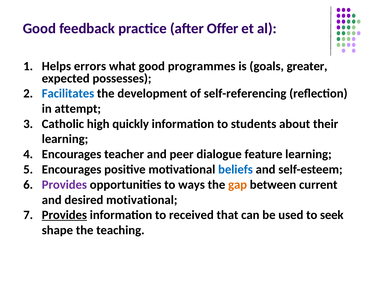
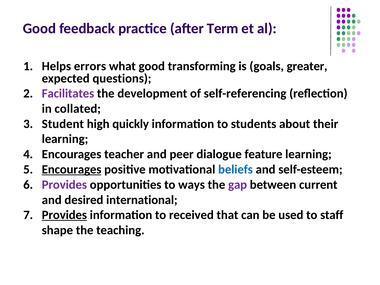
Offer: Offer -> Term
programmes: programmes -> transforming
possesses: possesses -> questions
Facilitates colour: blue -> purple
attempt: attempt -> collated
Catholic: Catholic -> Student
Encourages at (72, 169) underline: none -> present
gap colour: orange -> purple
desired motivational: motivational -> international
seek: seek -> staff
